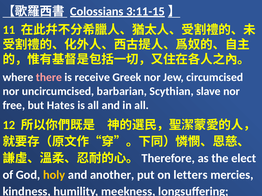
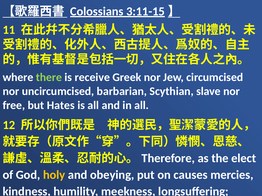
there colour: pink -> light green
another: another -> obeying
letters: letters -> causes
